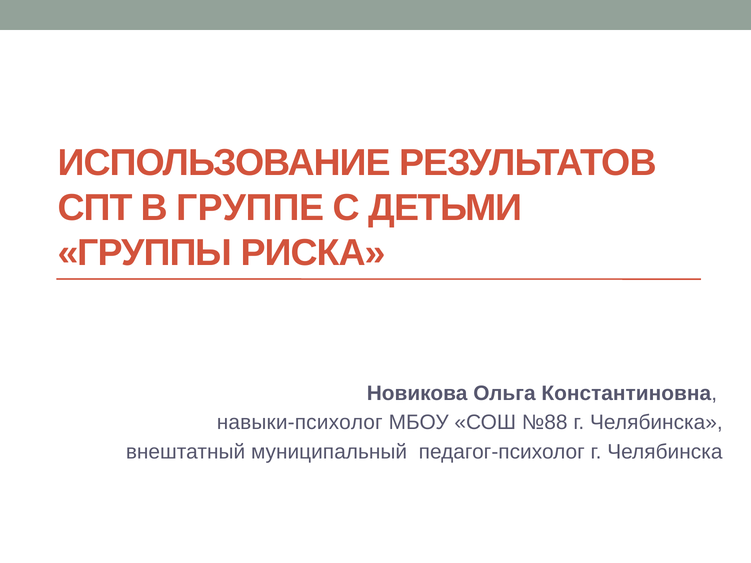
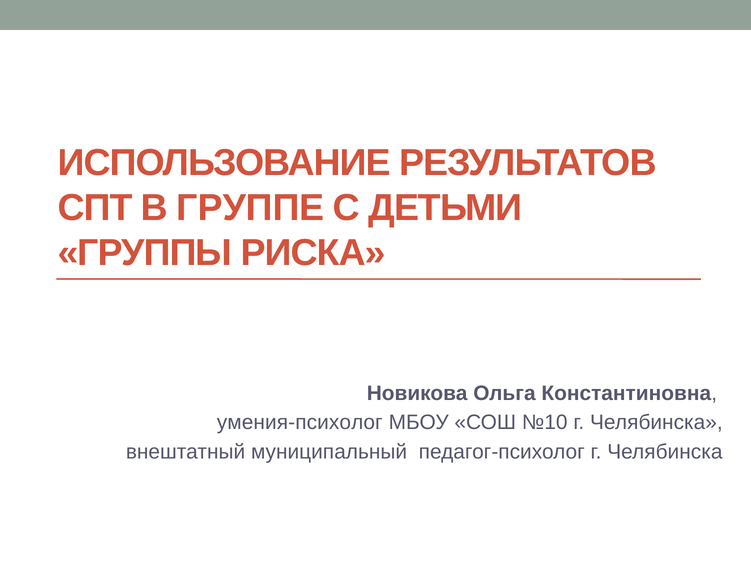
навыки-психолог: навыки-психолог -> умения-психолог
№88: №88 -> №10
